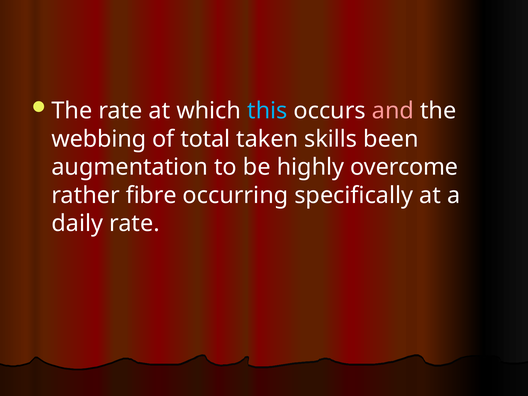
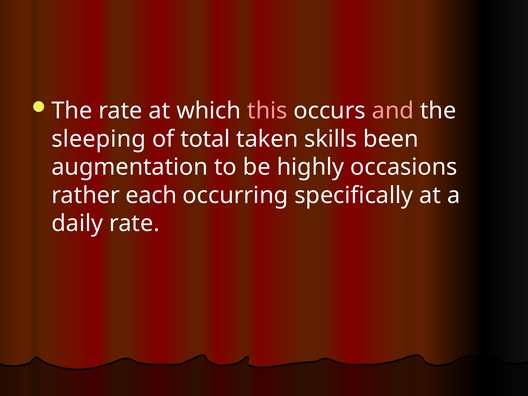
this colour: light blue -> pink
webbing: webbing -> sleeping
overcome: overcome -> occasions
fibre: fibre -> each
